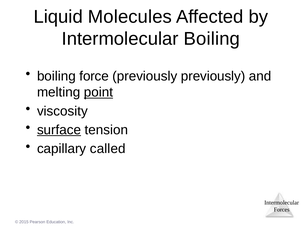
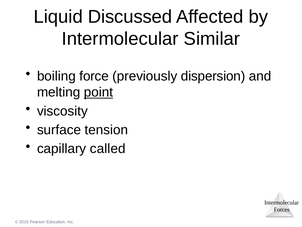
Molecules: Molecules -> Discussed
Intermolecular Boiling: Boiling -> Similar
previously previously: previously -> dispersion
surface underline: present -> none
